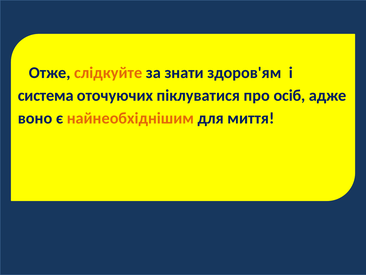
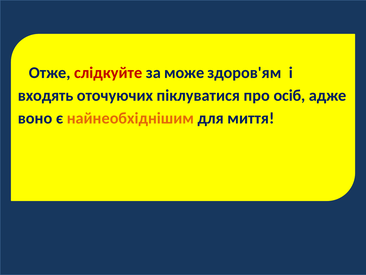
слідкуйте colour: orange -> red
знати: знати -> може
система: система -> входять
